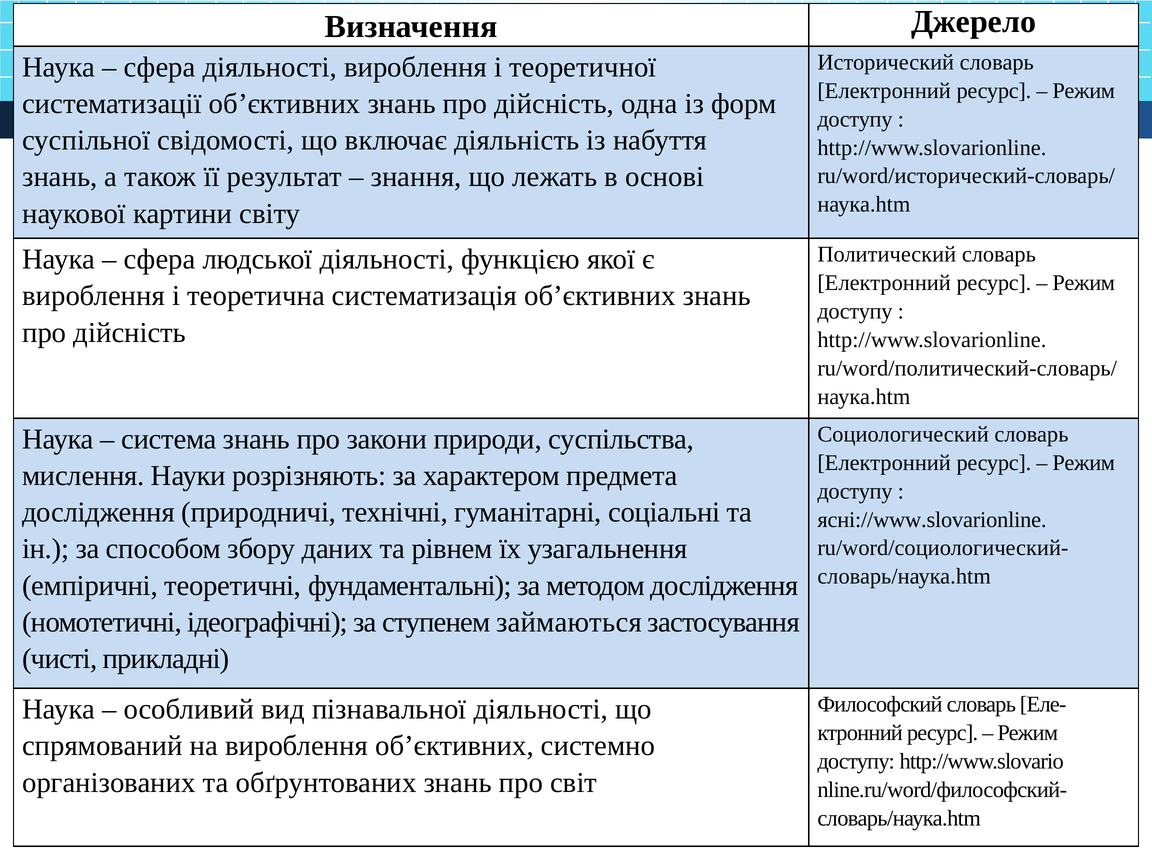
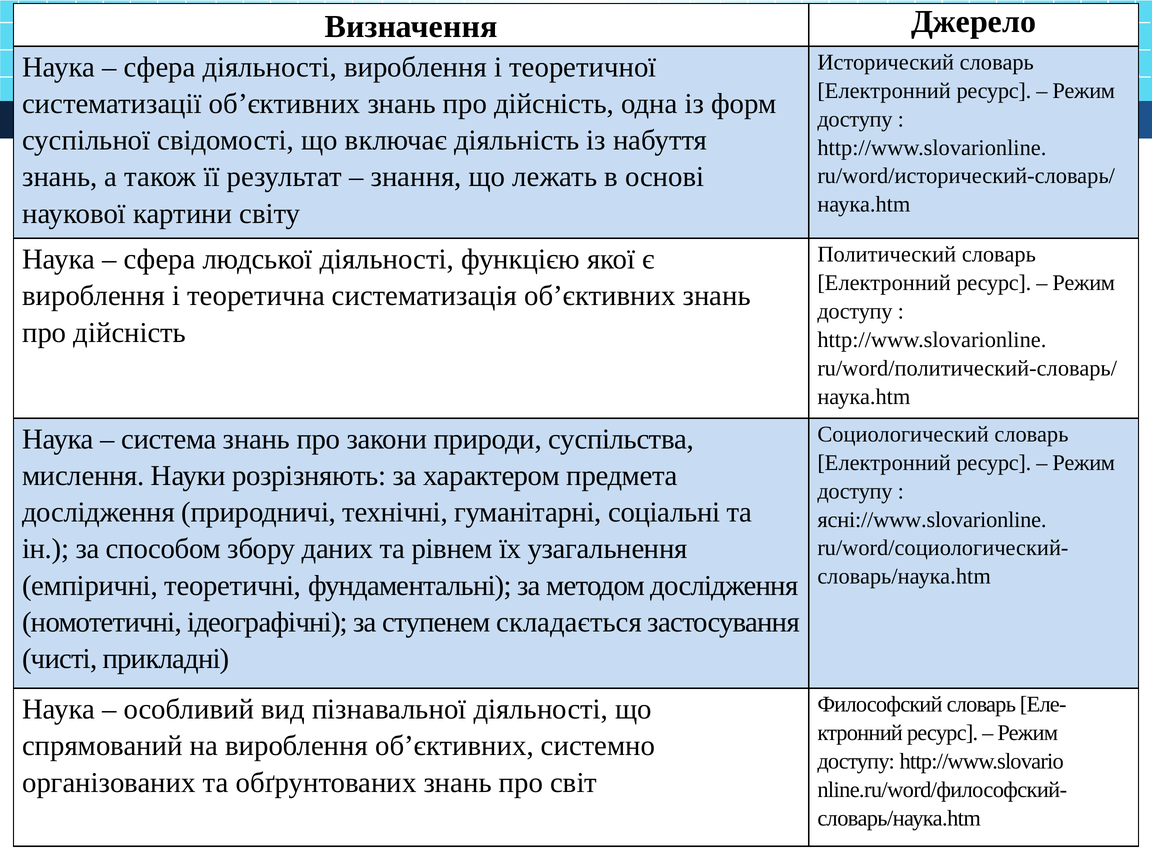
займаються: займаються -> складається
